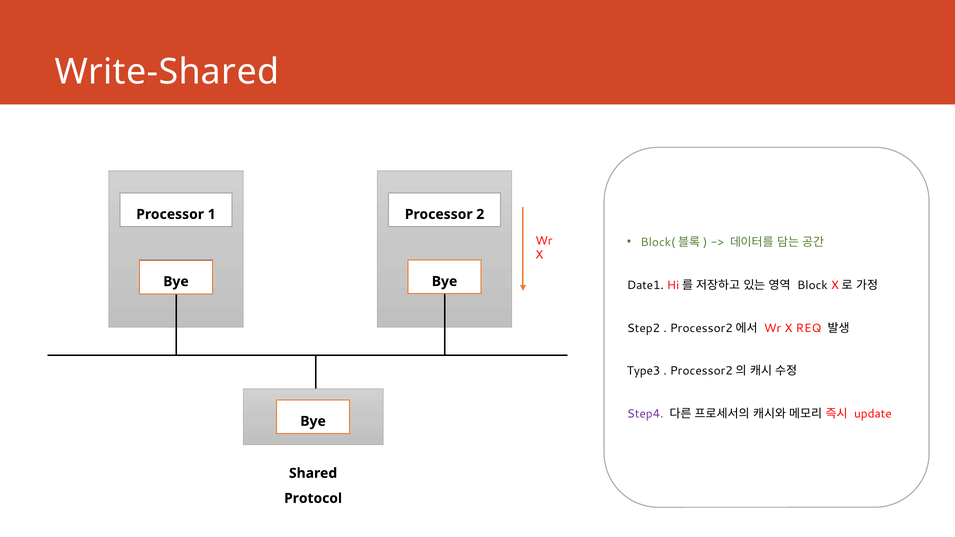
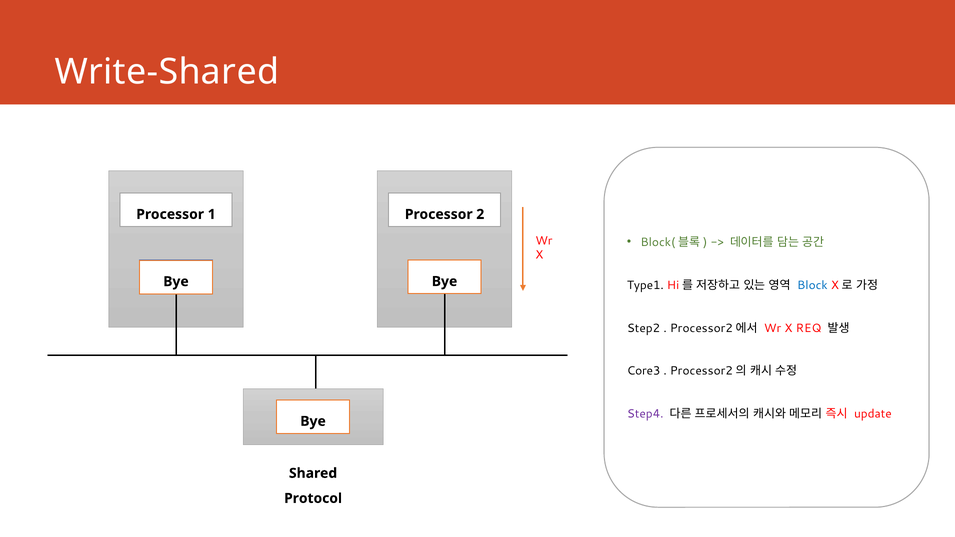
Date1: Date1 -> Type1
Block colour: black -> blue
Type3: Type3 -> Core3
